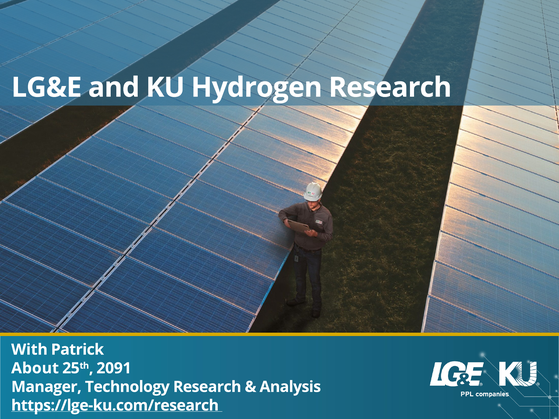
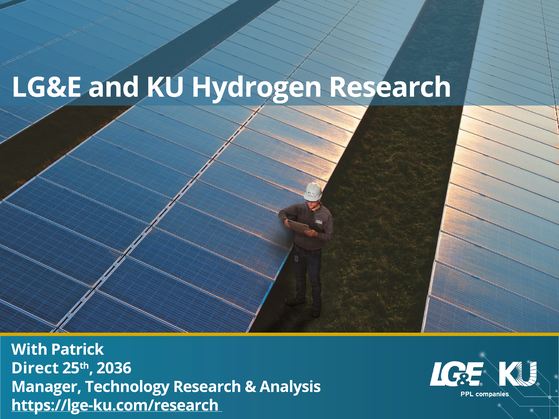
About: About -> Direct
2091: 2091 -> 2036
